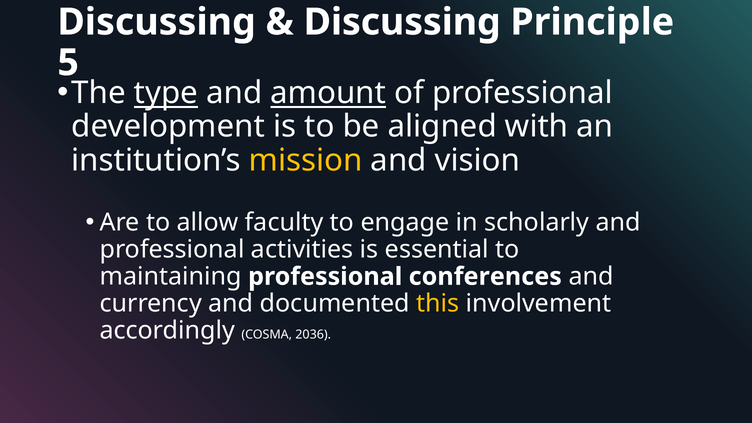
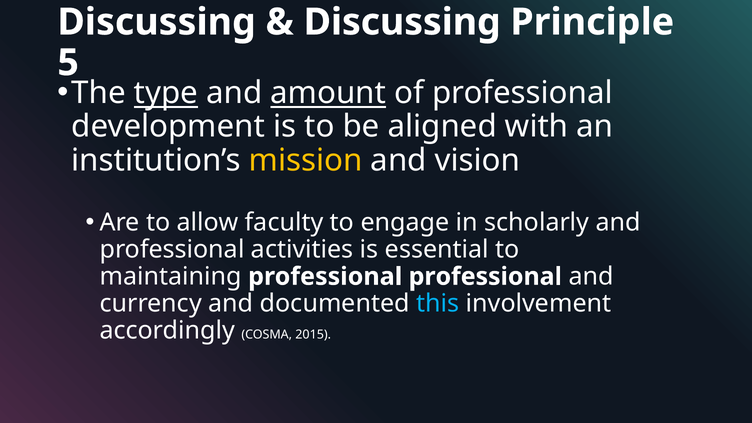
professional conferences: conferences -> professional
this colour: yellow -> light blue
2036: 2036 -> 2015
